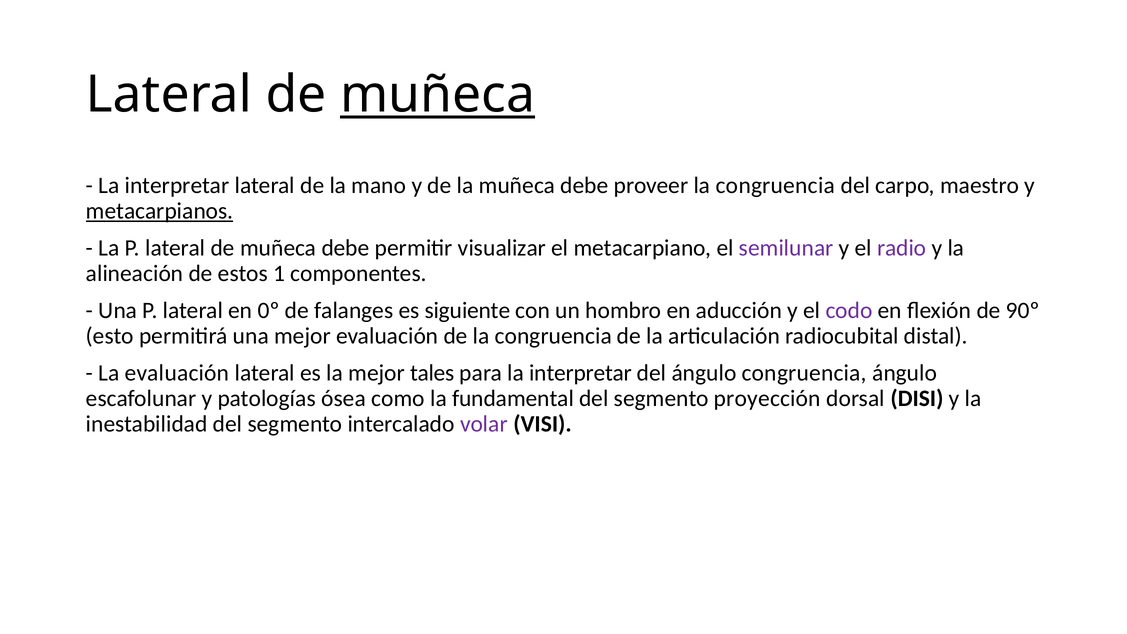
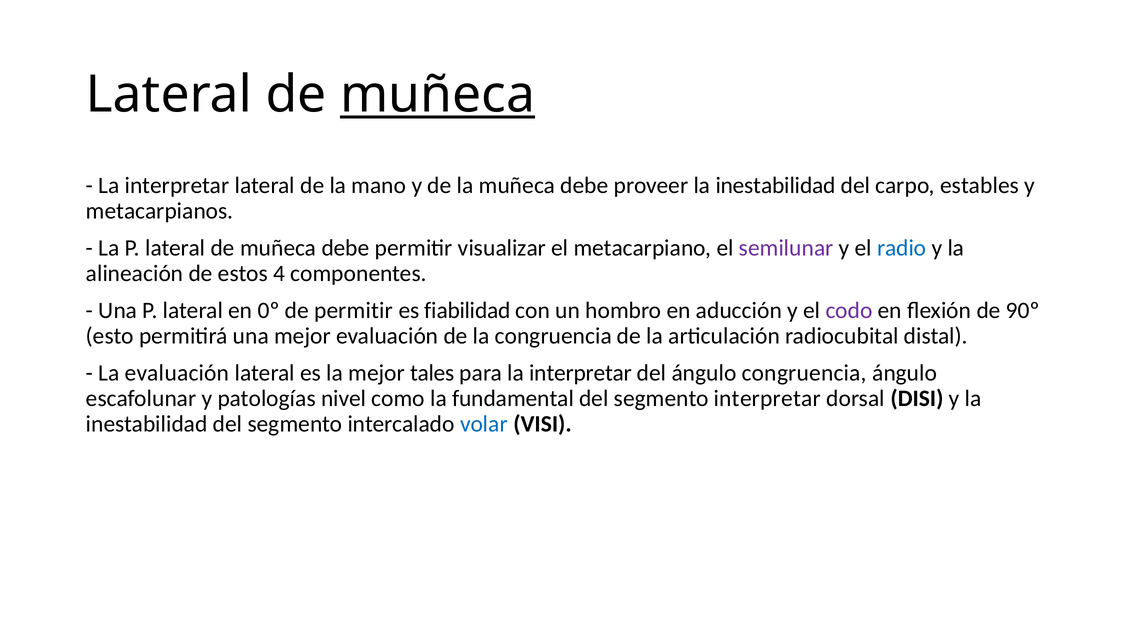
proveer la congruencia: congruencia -> inestabilidad
maestro: maestro -> estables
metacarpianos underline: present -> none
radio colour: purple -> blue
1: 1 -> 4
de falanges: falanges -> permitir
siguiente: siguiente -> fiabilidad
ósea: ósea -> nivel
segmento proyección: proyección -> interpretar
volar colour: purple -> blue
